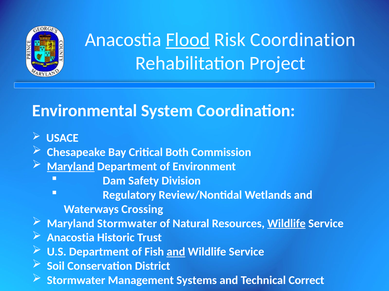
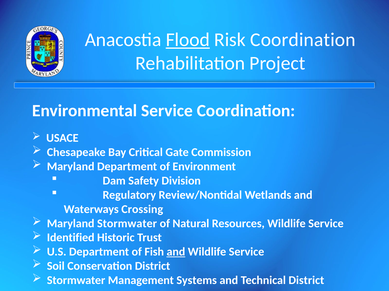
Environmental System: System -> Service
Both: Both -> Gate
Maryland at (71, 167) underline: present -> none
Wildlife at (286, 224) underline: present -> none
Anacostia at (71, 238): Anacostia -> Identified
Technical Correct: Correct -> District
